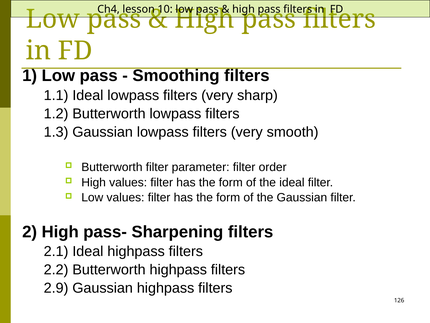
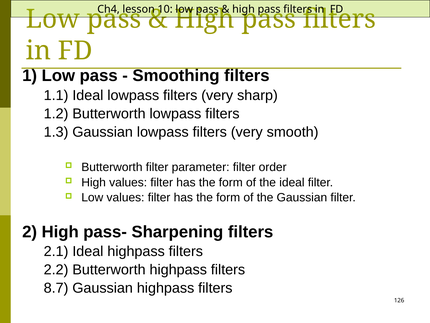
2.9: 2.9 -> 8.7
